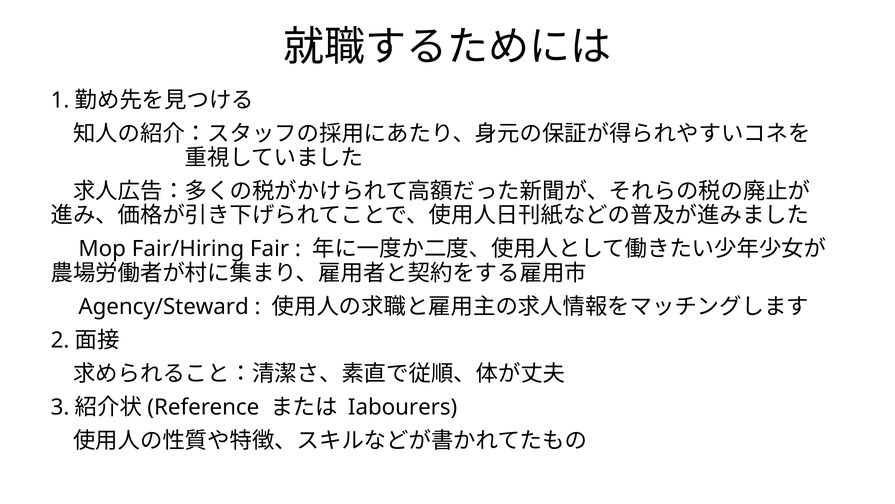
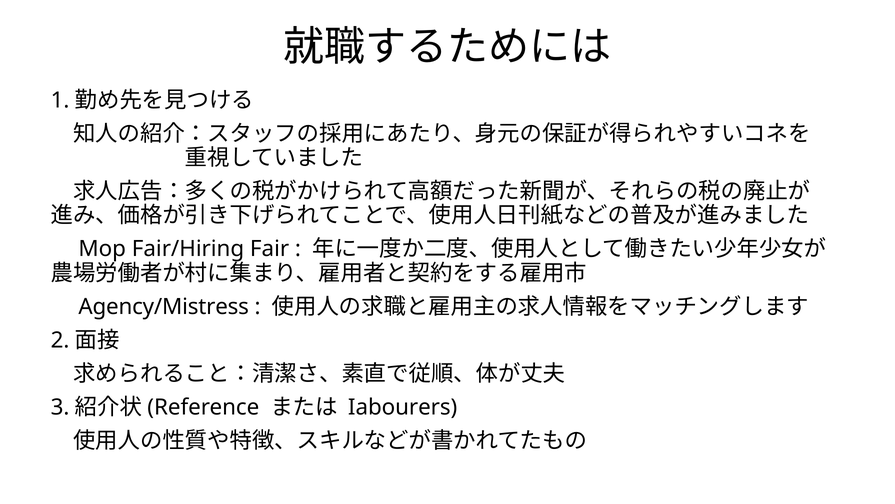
Agency/Steward: Agency/Steward -> Agency/Mistress
